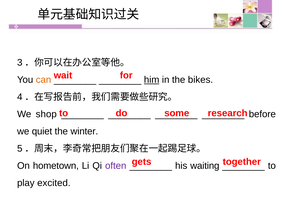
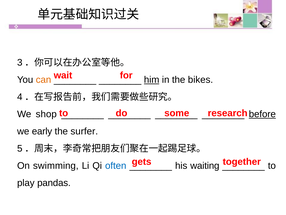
before underline: none -> present
quiet: quiet -> early
winter: winter -> surfer
hometown: hometown -> swimming
often colour: purple -> blue
excited: excited -> pandas
